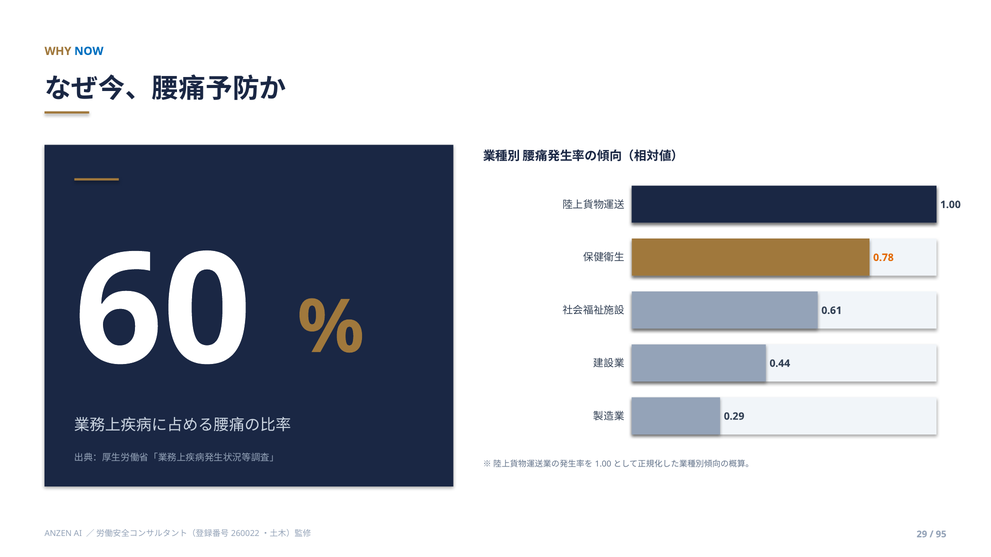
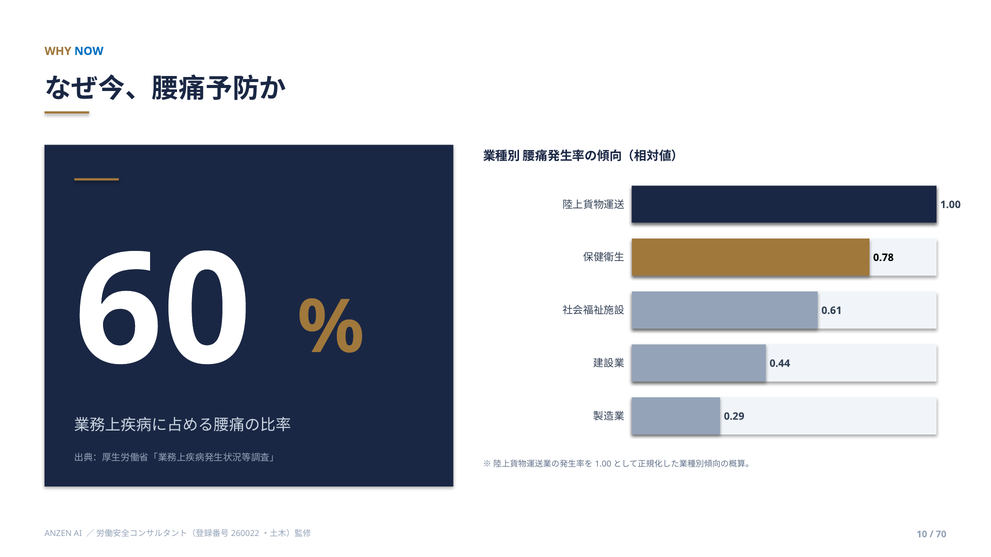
0.78 colour: orange -> black
29: 29 -> 10
95: 95 -> 70
